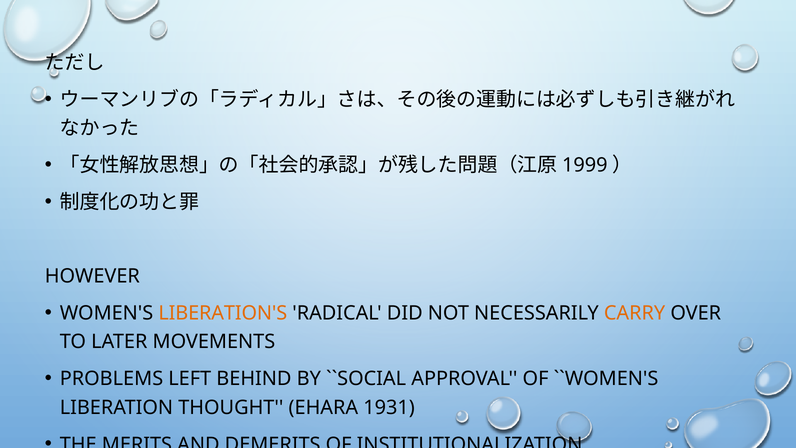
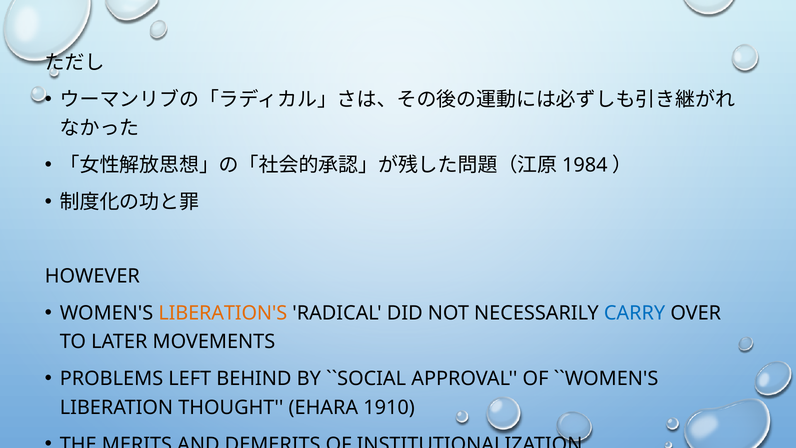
1999: 1999 -> 1984
CARRY colour: orange -> blue
1931: 1931 -> 1910
